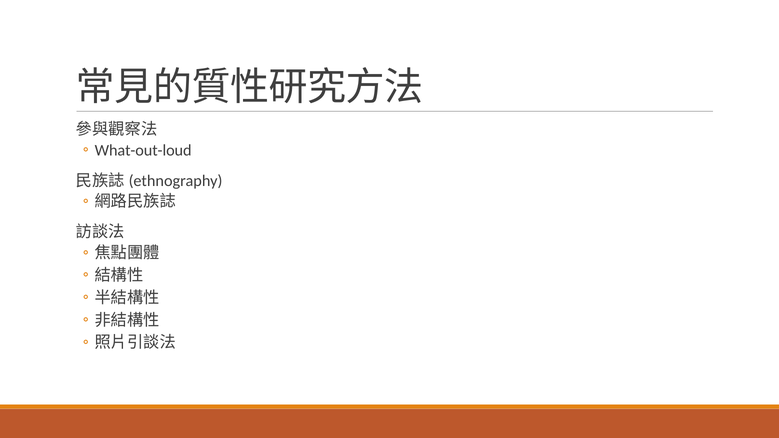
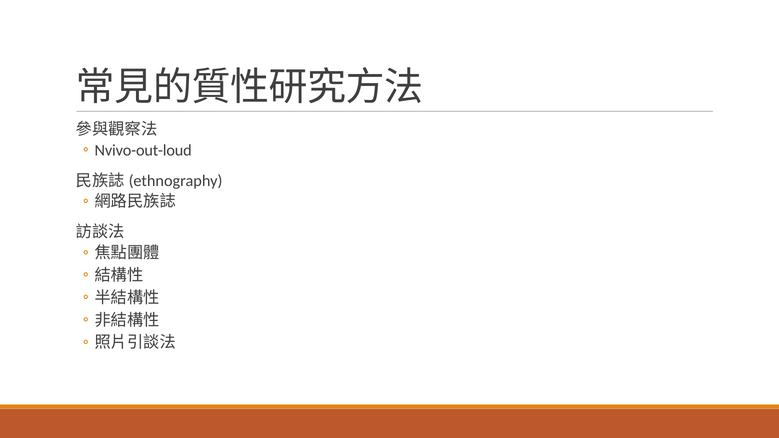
What-out-loud: What-out-loud -> Nvivo-out-loud
